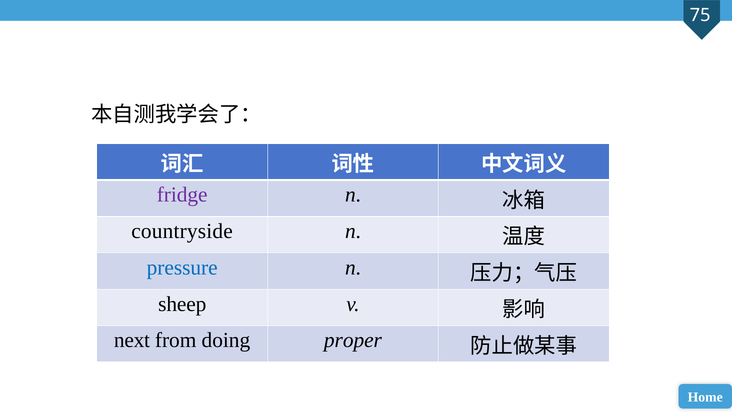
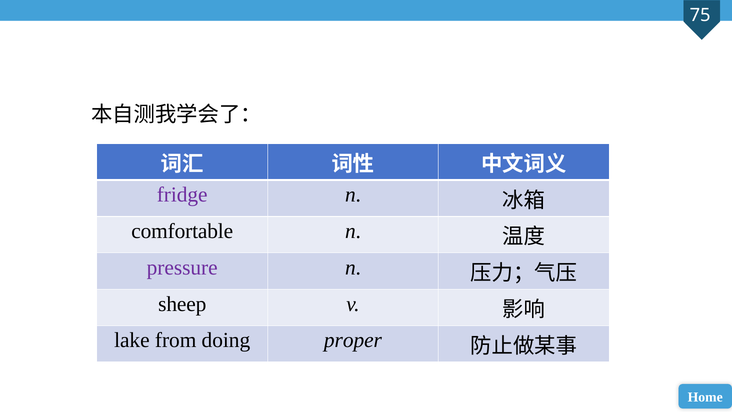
countryside: countryside -> comfortable
pressure colour: blue -> purple
next: next -> lake
